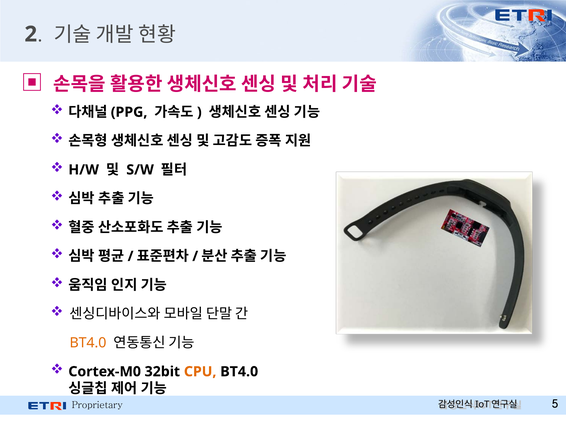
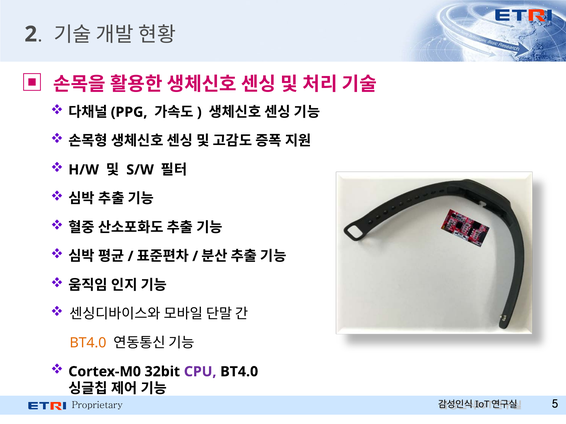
CPU colour: orange -> purple
